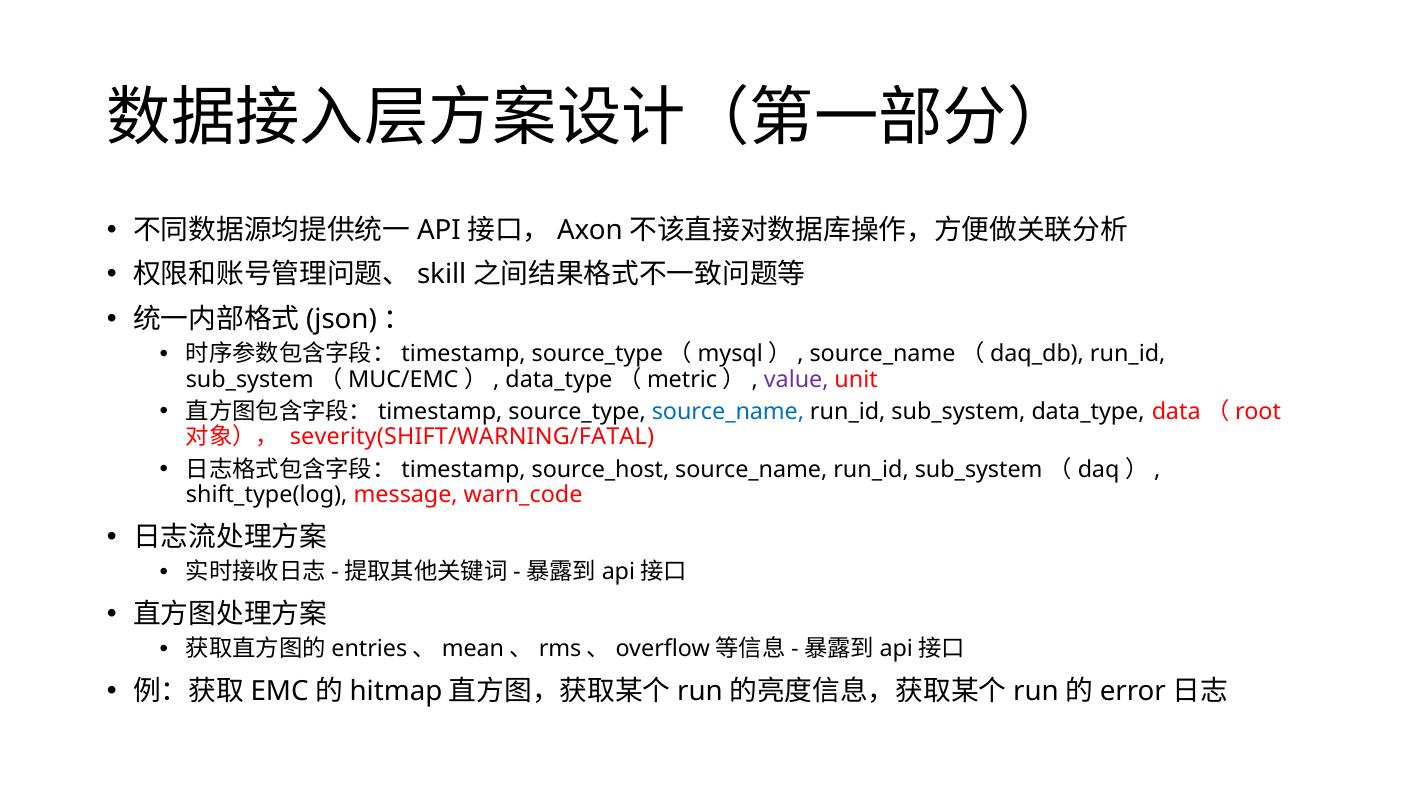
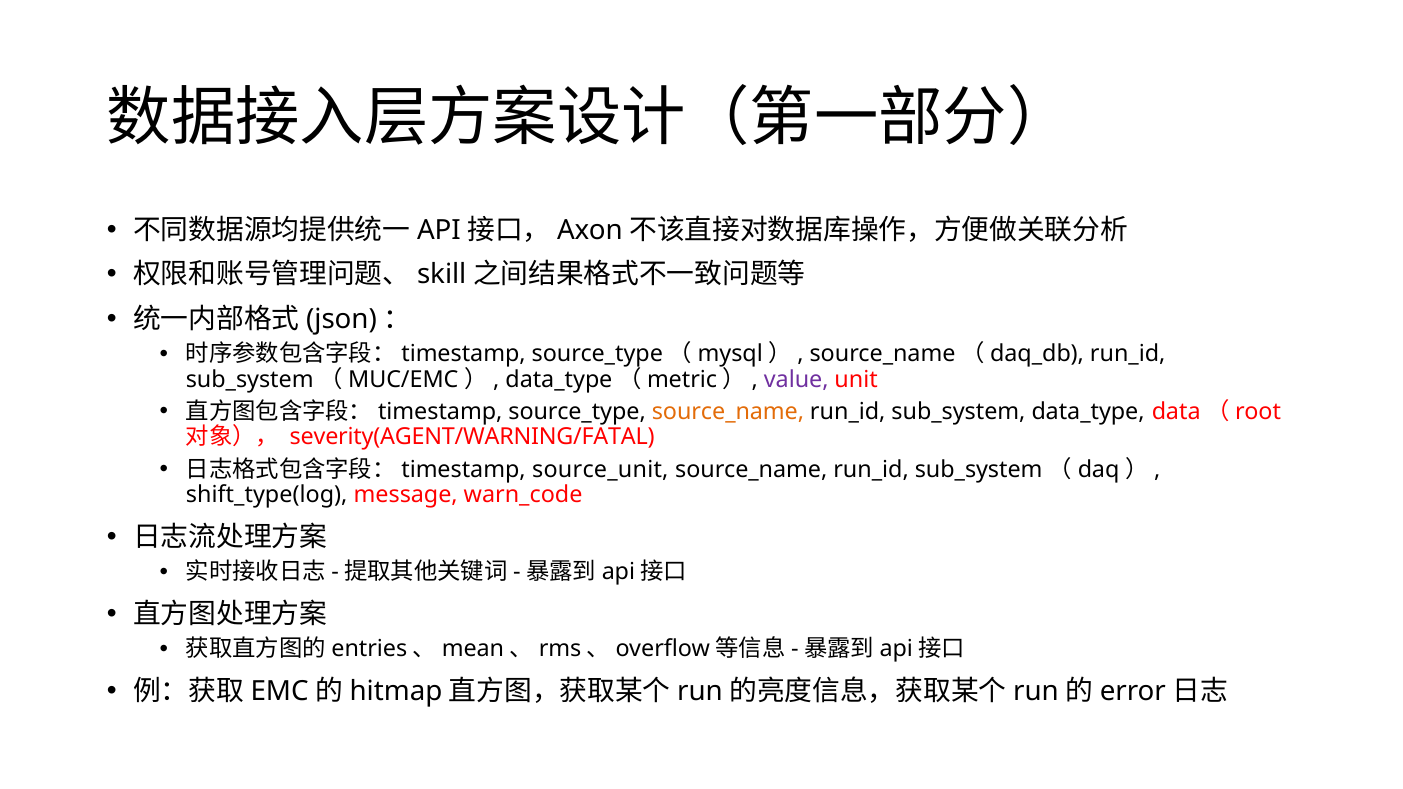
source_name at (728, 412) colour: blue -> orange
severity(SHIFT/WARNING/FATAL: severity(SHIFT/WARNING/FATAL -> severity(AGENT/WARNING/FATAL
source_host: source_host -> source_unit
